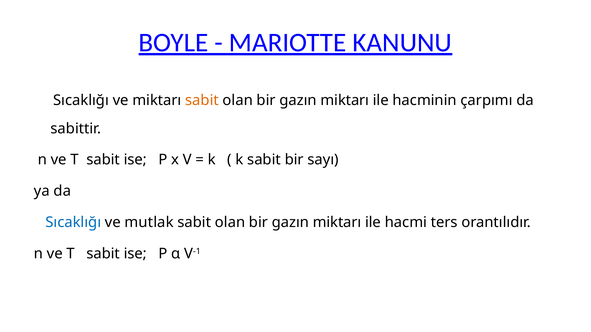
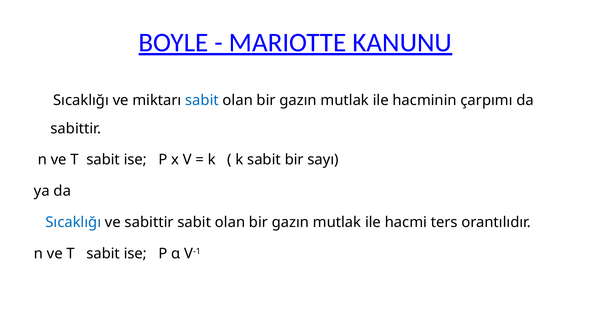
sabit at (202, 100) colour: orange -> blue
miktarı at (345, 100): miktarı -> mutlak
ve mutlak: mutlak -> sabittir
miktarı at (337, 223): miktarı -> mutlak
